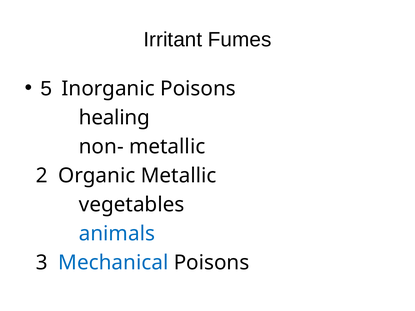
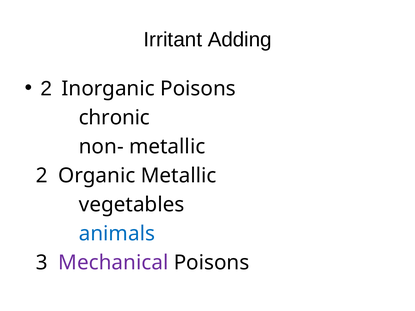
Fumes: Fumes -> Adding
5 at (46, 89): 5 -> 2
healing: healing -> chronic
Mechanical colour: blue -> purple
